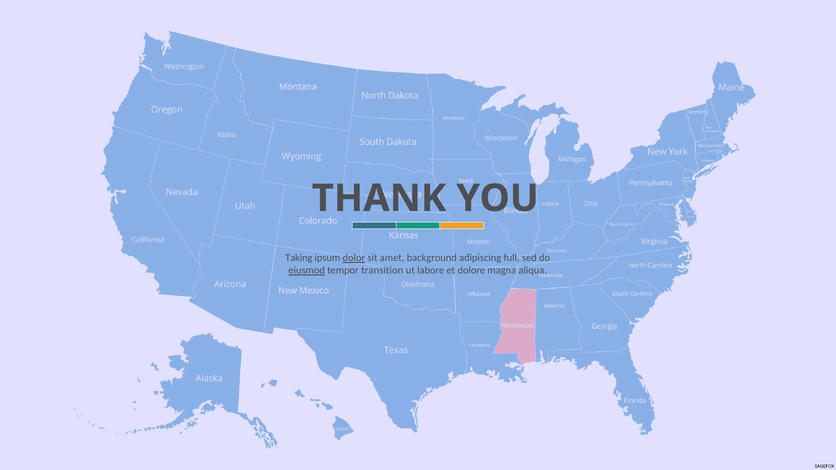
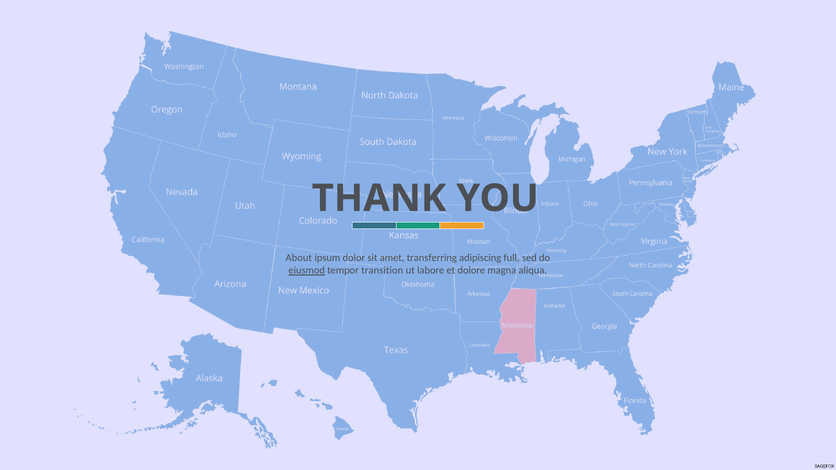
Taking: Taking -> About
dolor underline: present -> none
background: background -> transferring
